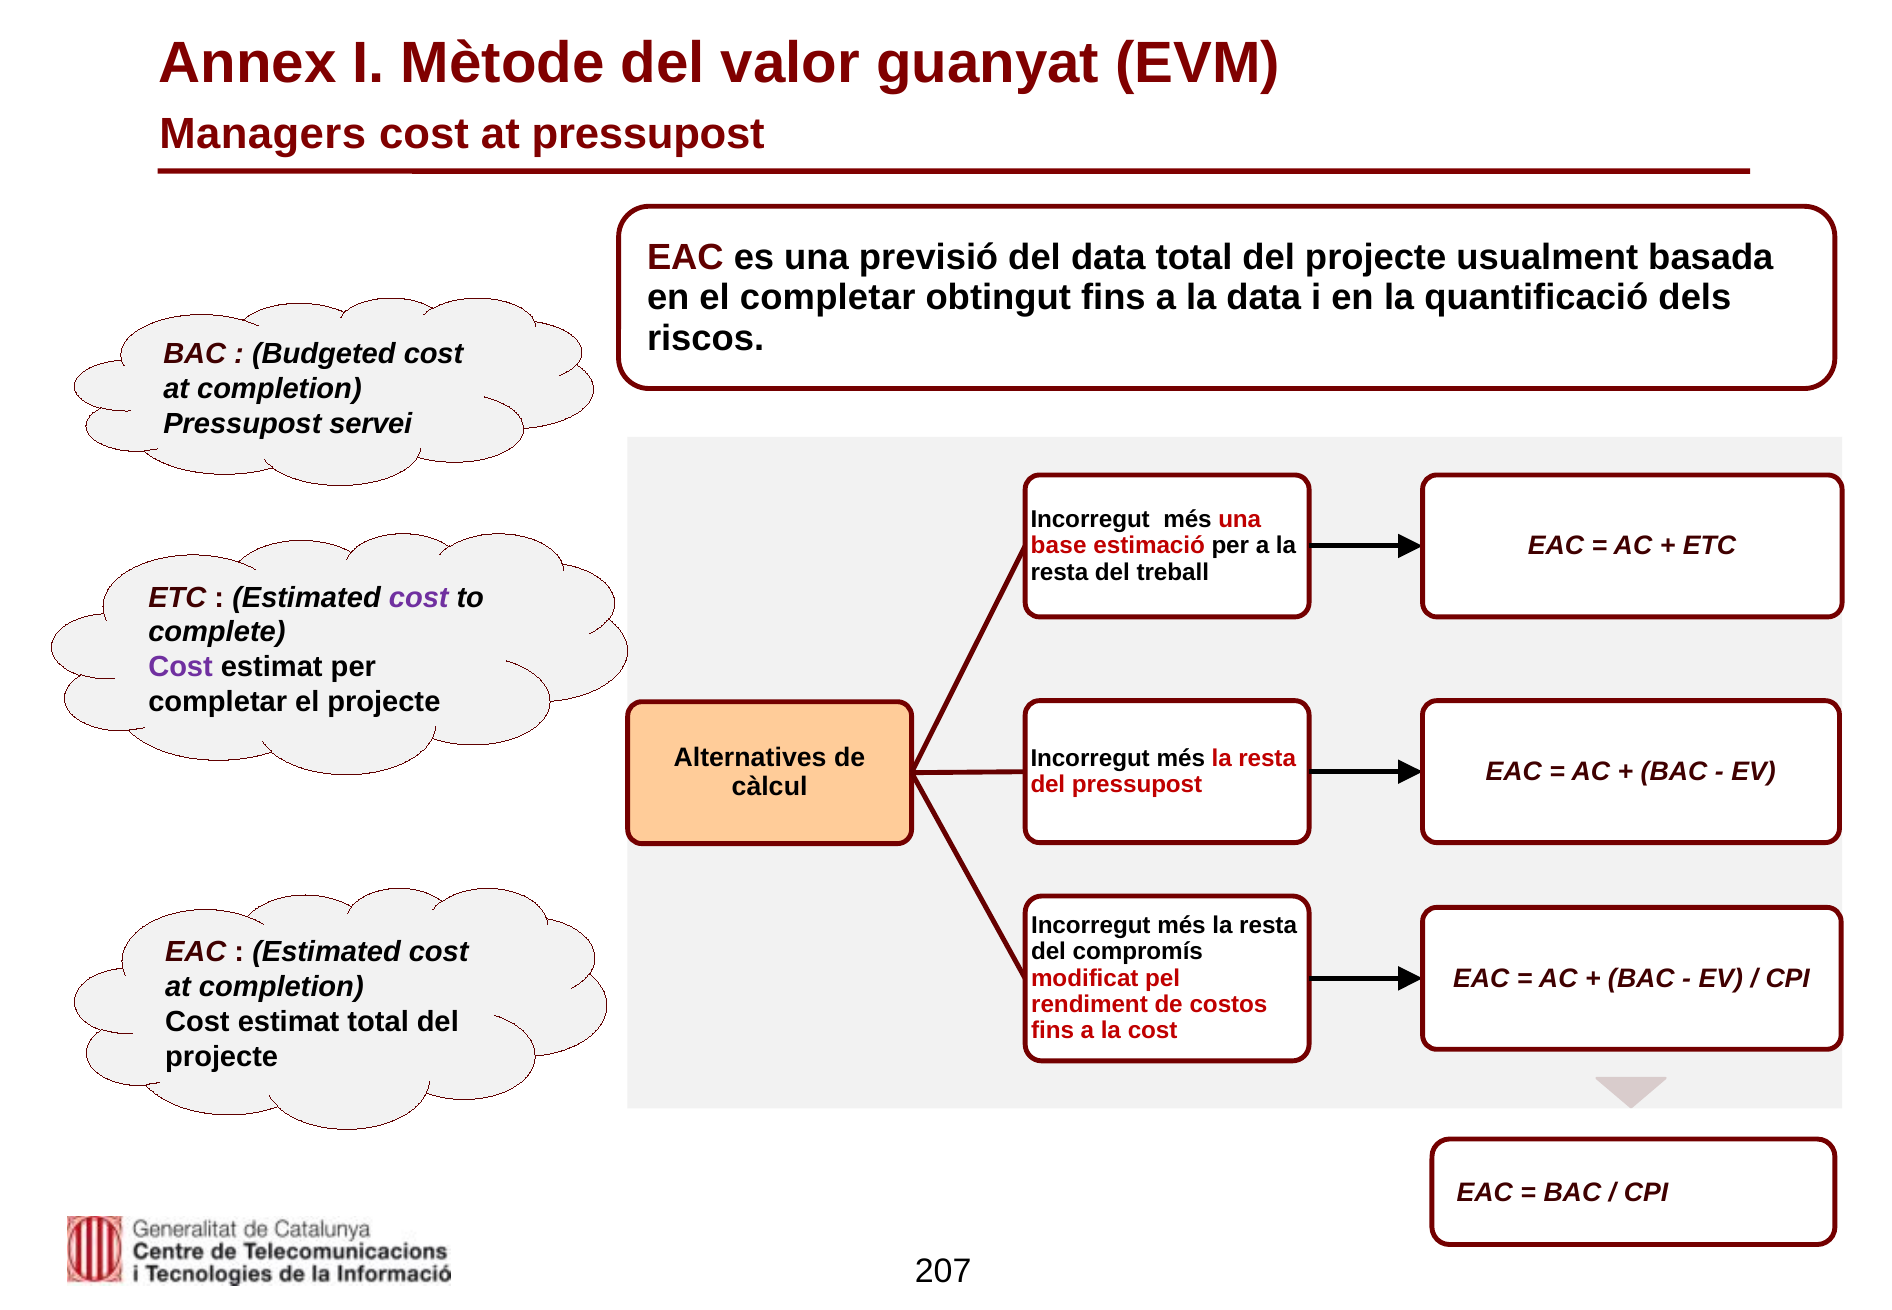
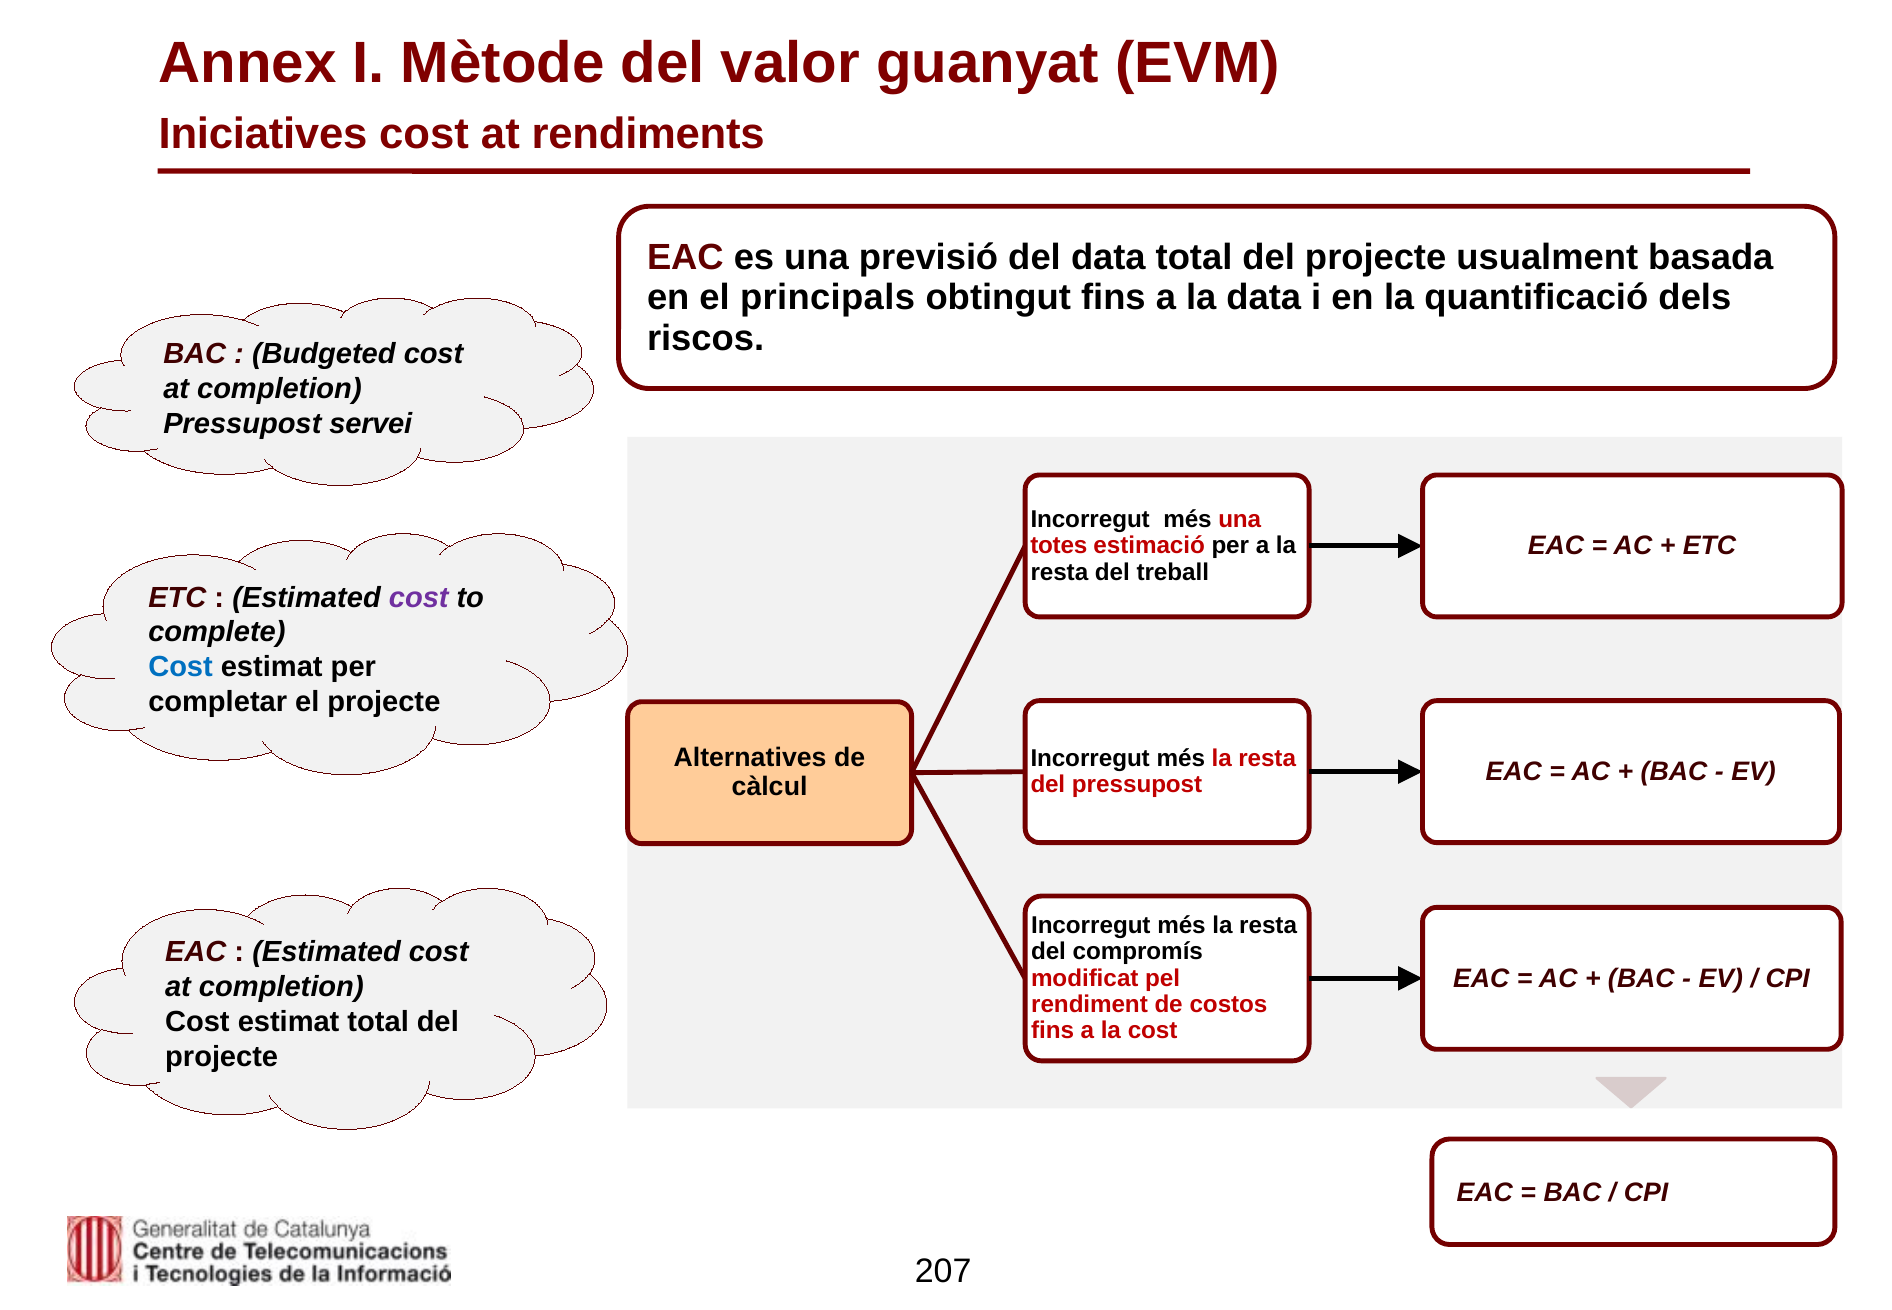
Managers: Managers -> Iniciatives
at pressupost: pressupost -> rendiments
el completar: completar -> principals
base: base -> totes
Cost at (181, 667) colour: purple -> blue
